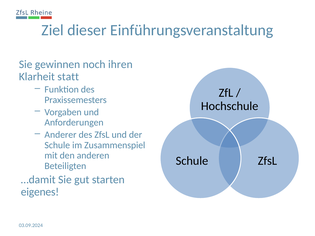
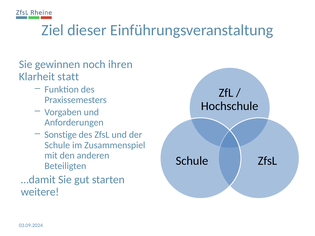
Anderer: Anderer -> Sonstige
eigenes: eigenes -> weitere
